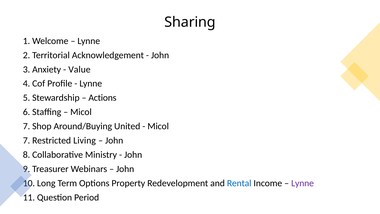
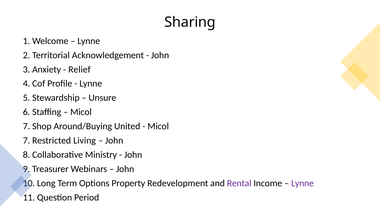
Value: Value -> Relief
Actions: Actions -> Unsure
Rental colour: blue -> purple
